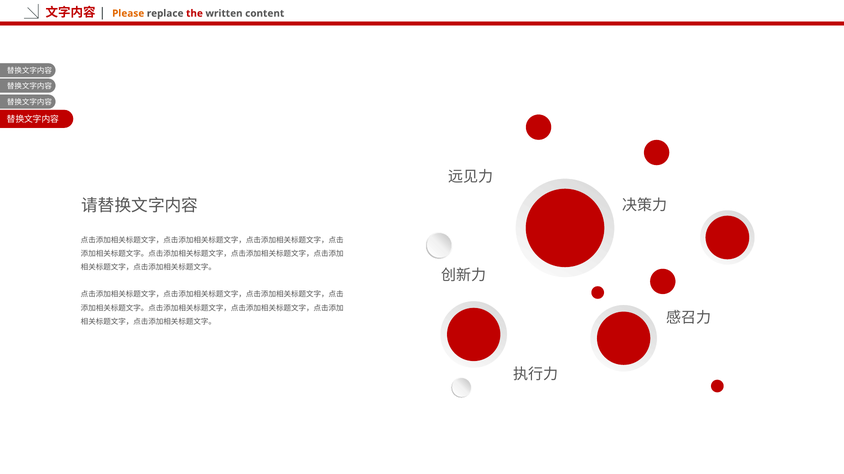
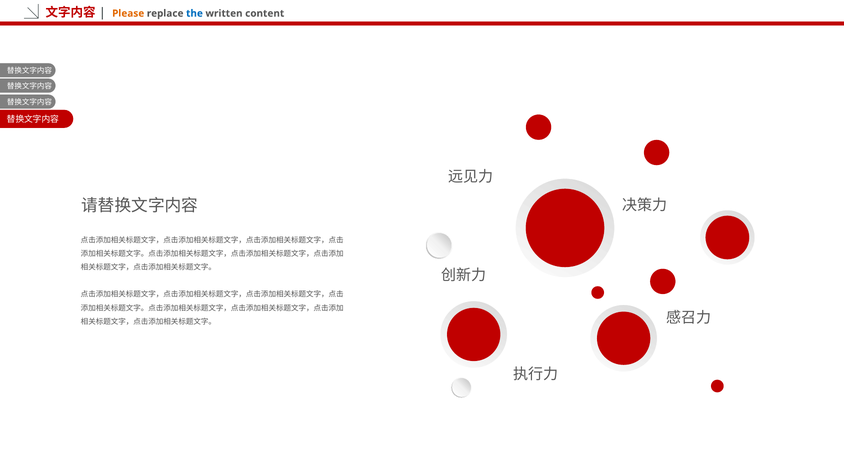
the colour: red -> blue
